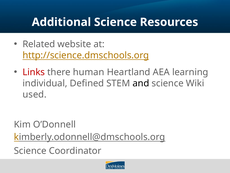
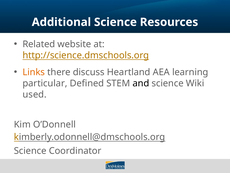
Links colour: red -> orange
human: human -> discuss
individual: individual -> particular
